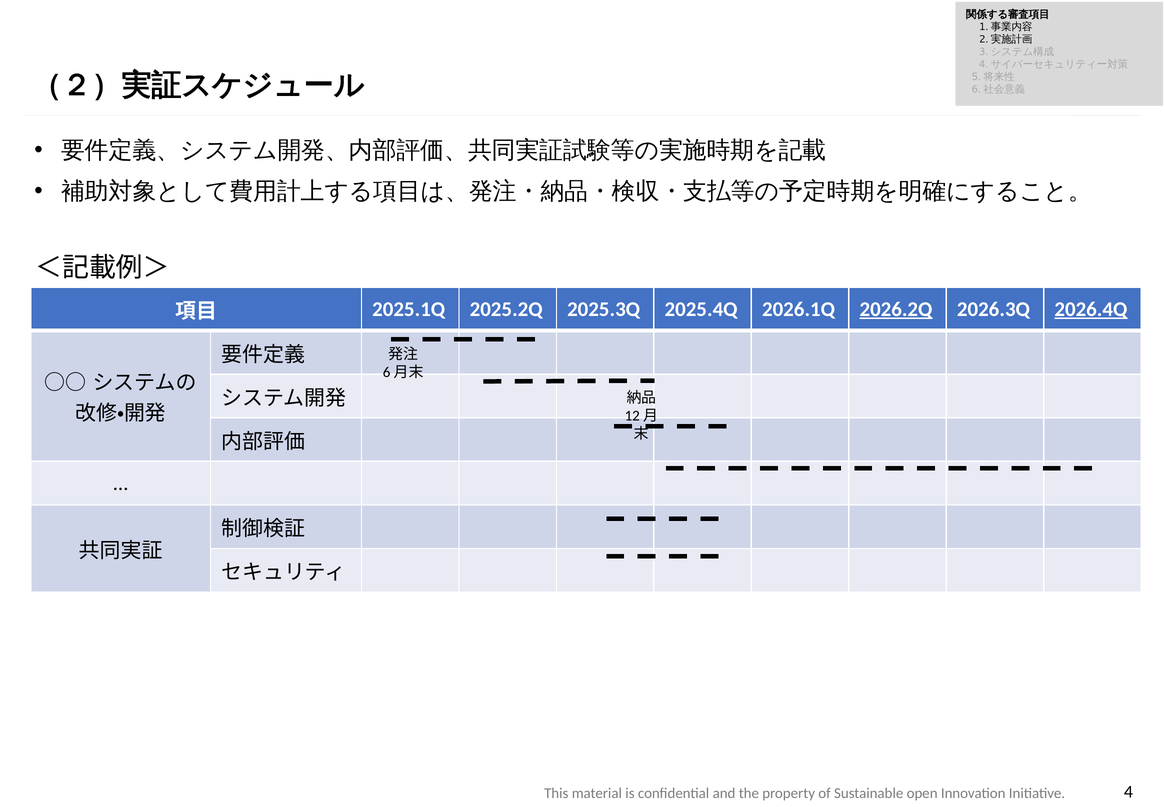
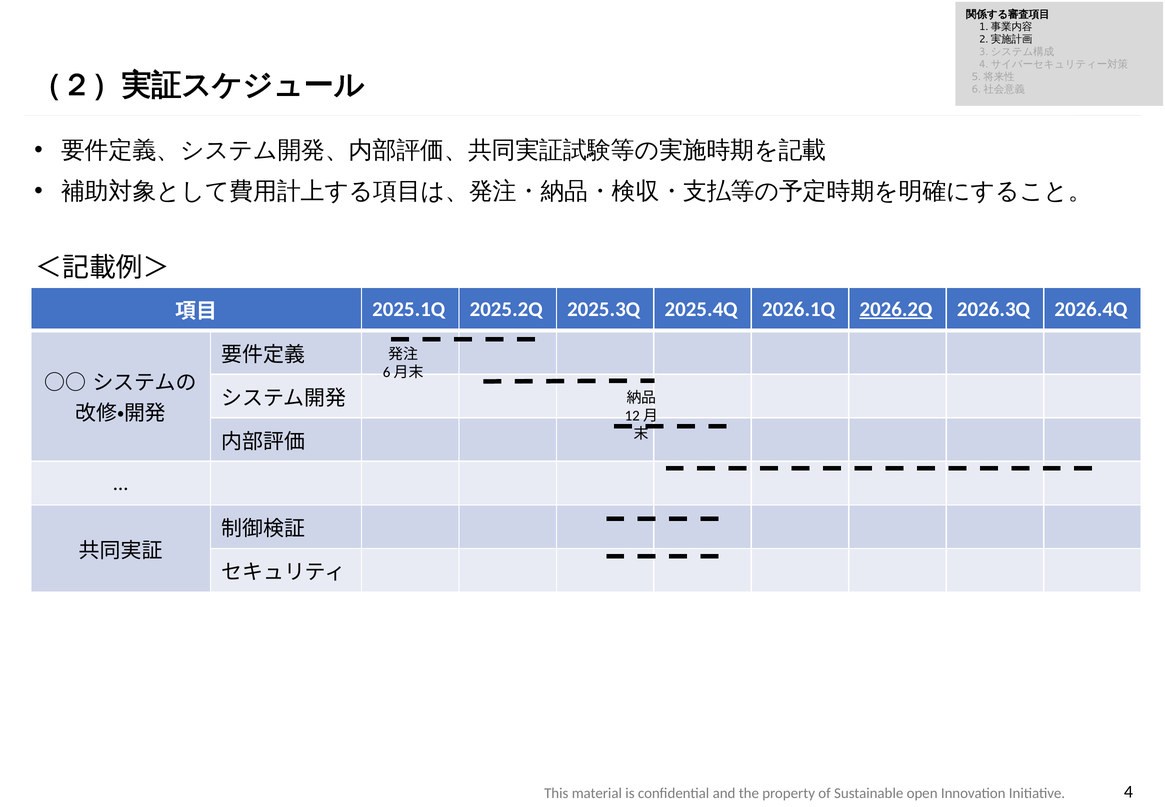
2026.4Q underline: present -> none
